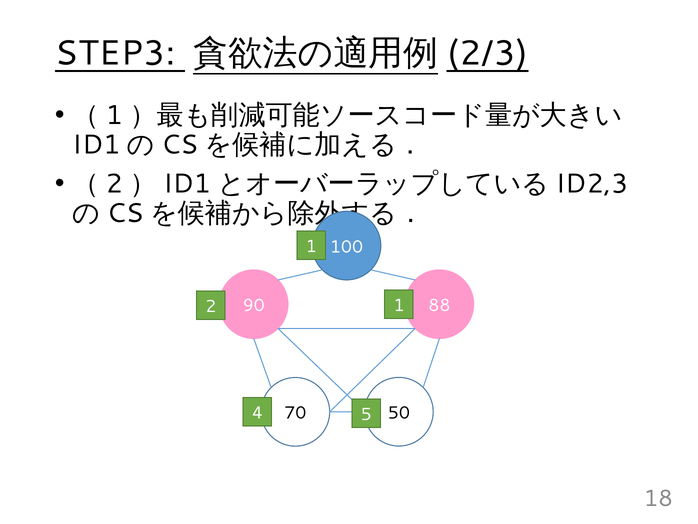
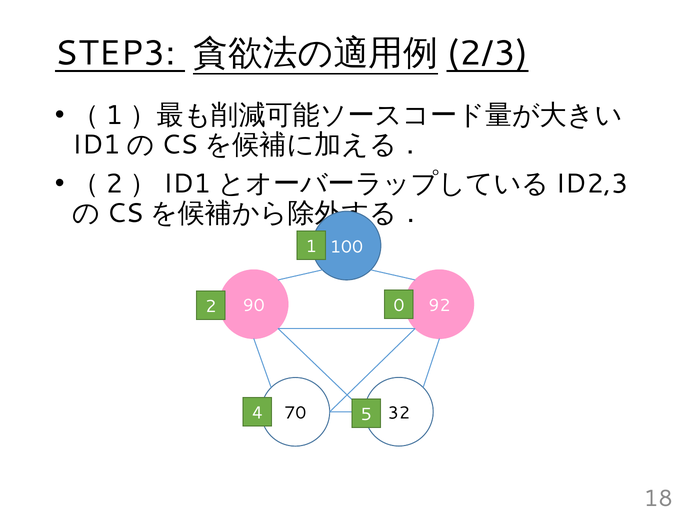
88: 88 -> 92
2 1: 1 -> 0
50: 50 -> 32
